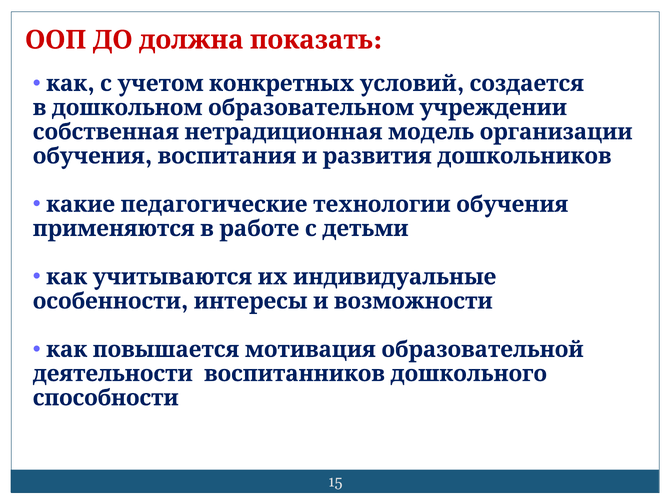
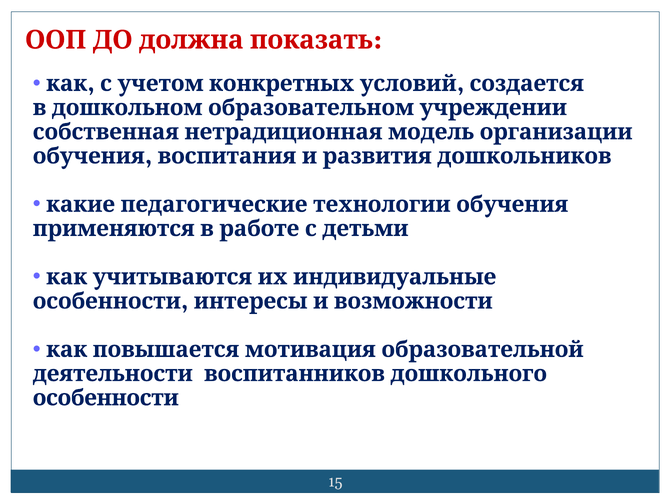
способности at (106, 397): способности -> особенности
